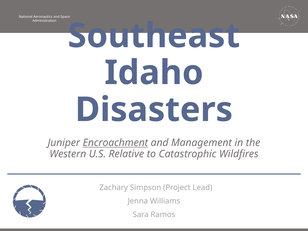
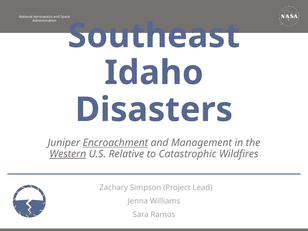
Western underline: none -> present
